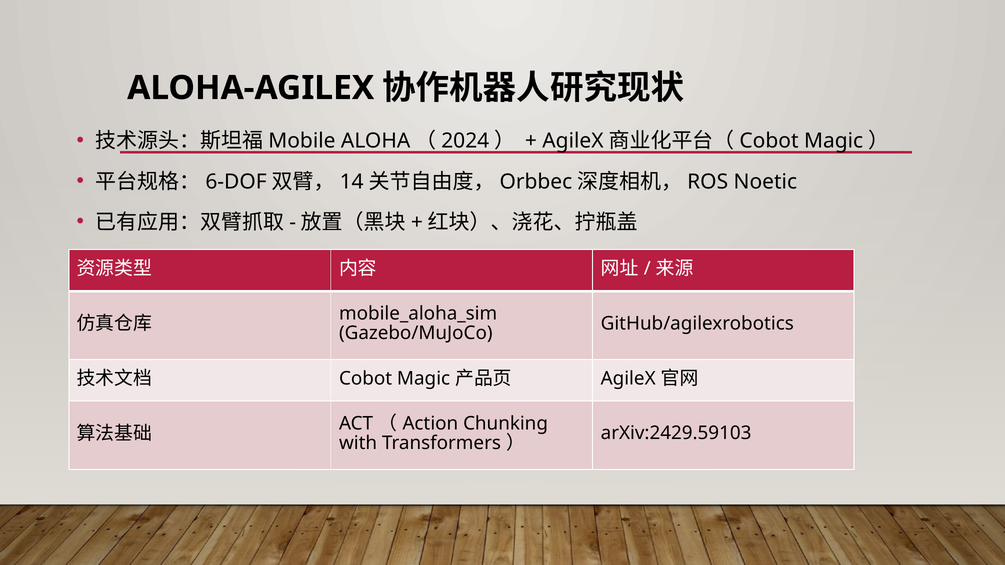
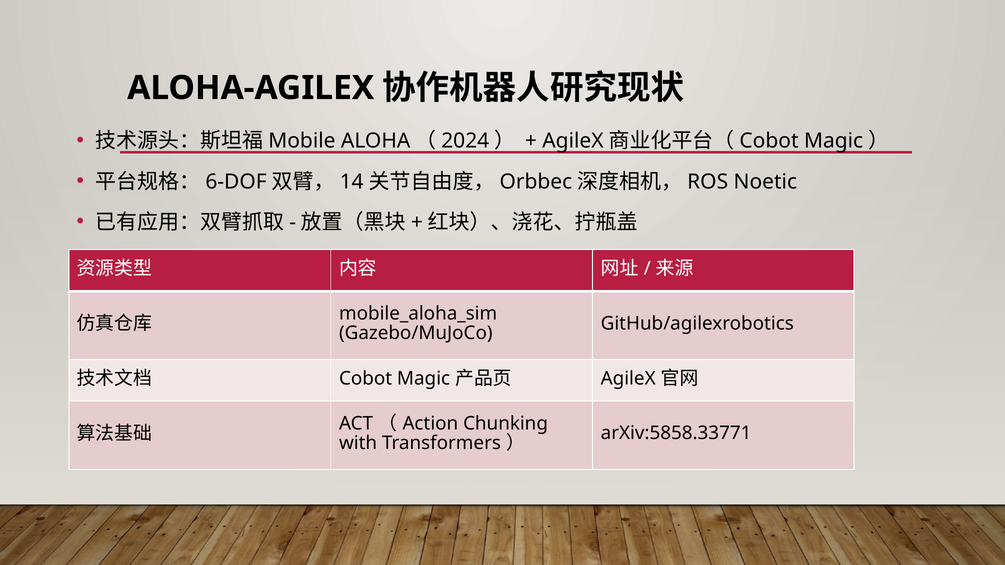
arXiv:2429.59103: arXiv:2429.59103 -> arXiv:5858.33771
